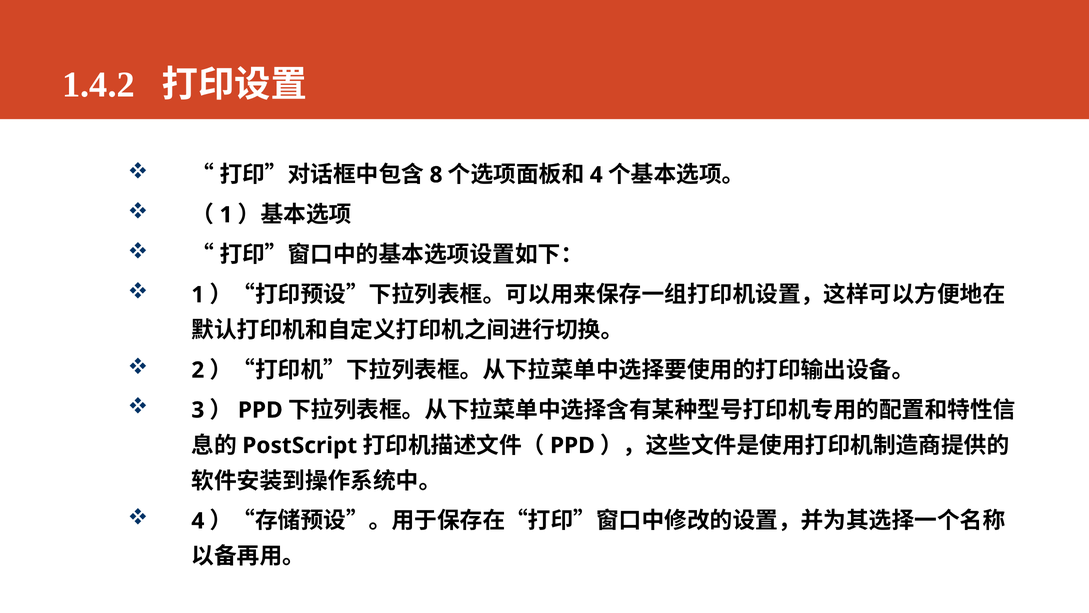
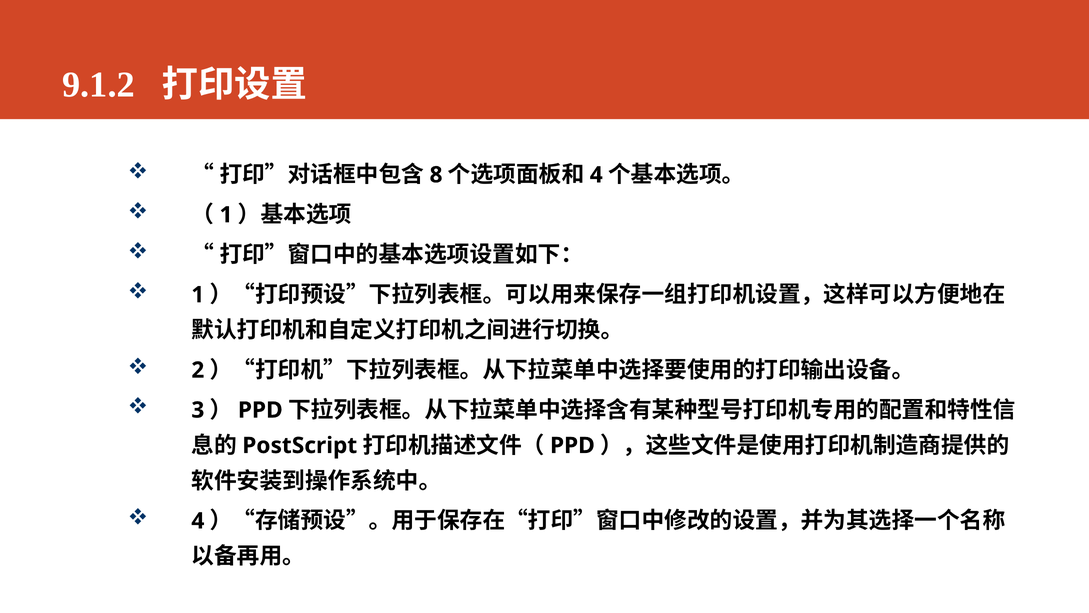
1.4.2: 1.4.2 -> 9.1.2
